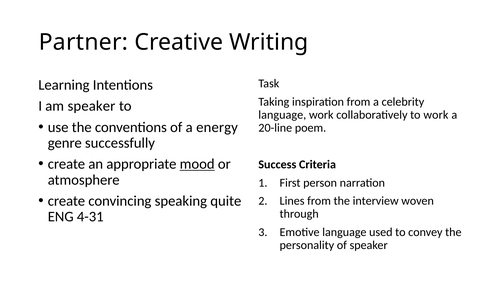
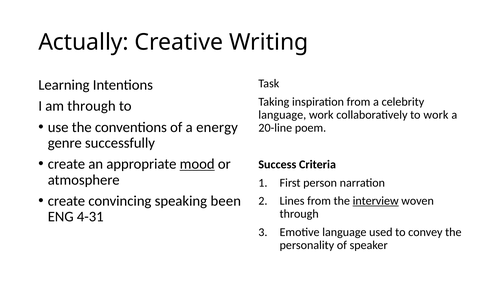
Partner: Partner -> Actually
am speaker: speaker -> through
quite: quite -> been
interview underline: none -> present
